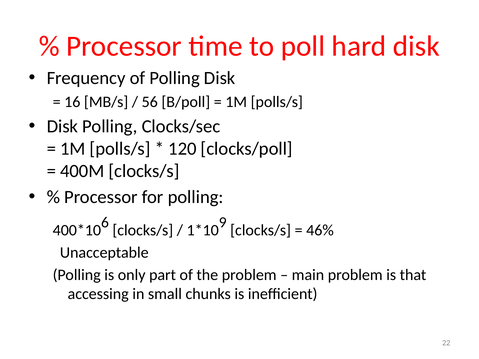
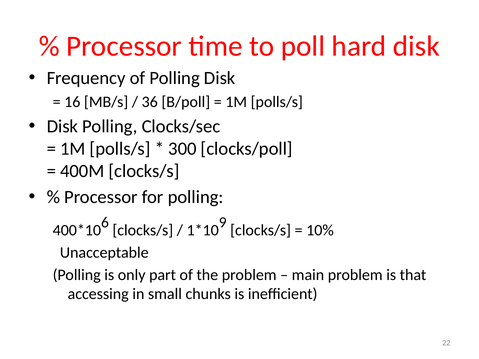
56: 56 -> 36
120: 120 -> 300
46%: 46% -> 10%
